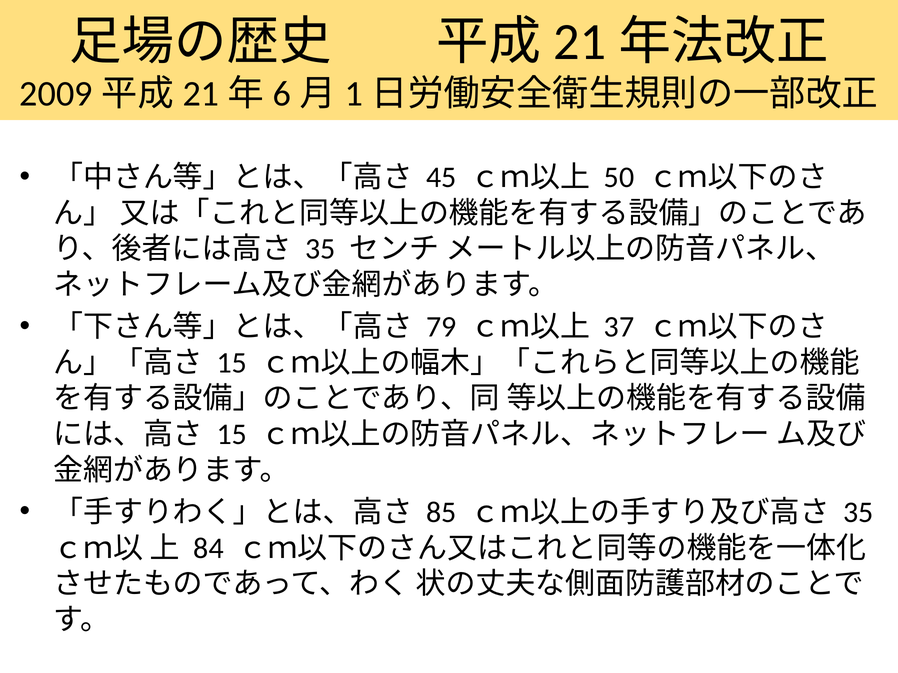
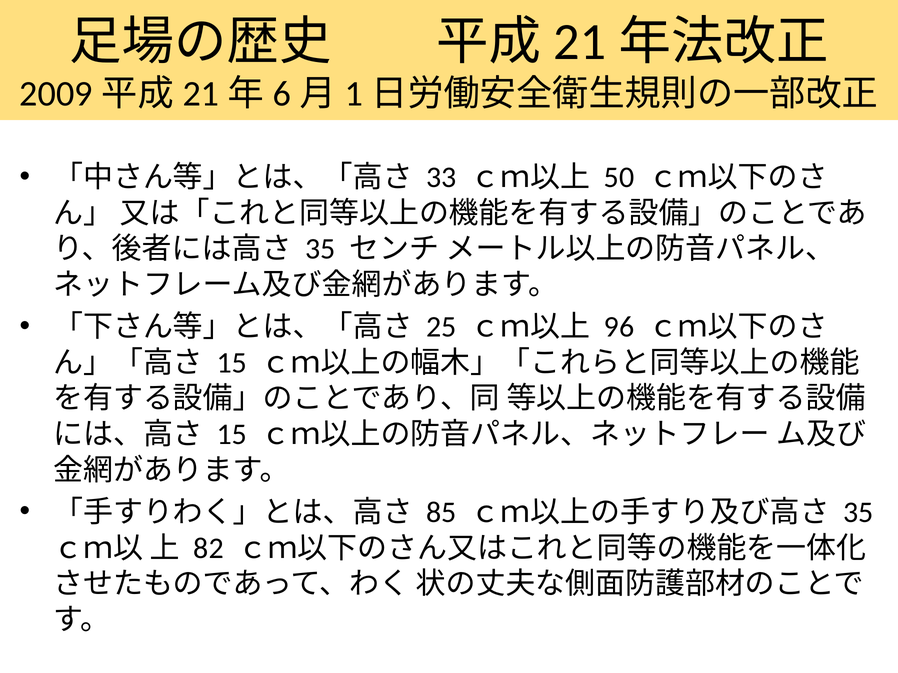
45: 45 -> 33
79: 79 -> 25
37: 37 -> 96
84: 84 -> 82
